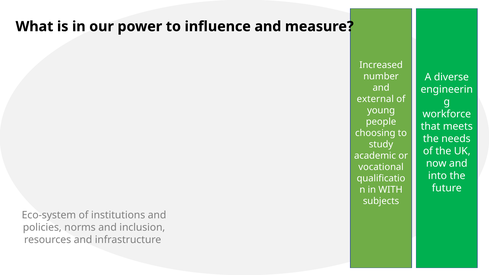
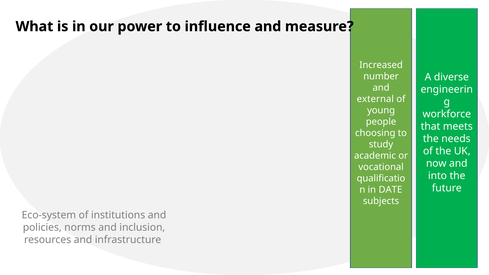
WITH: WITH -> DATE
